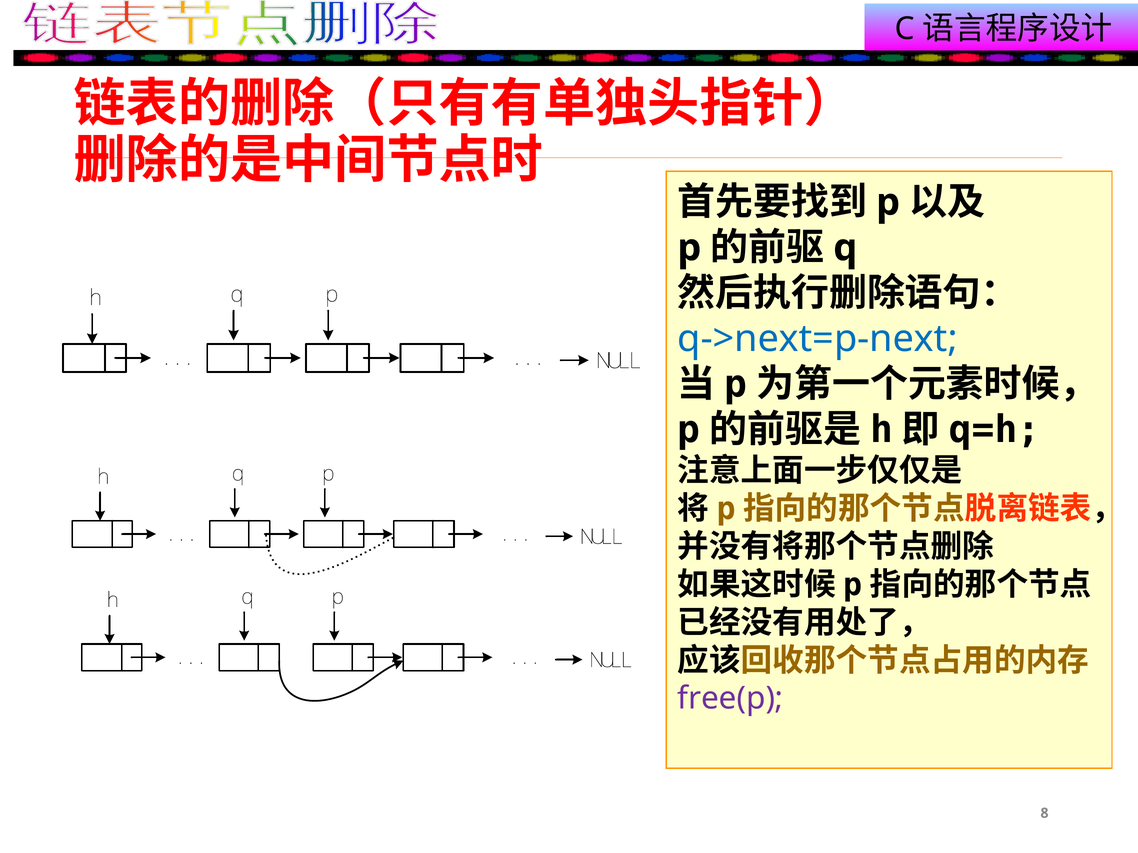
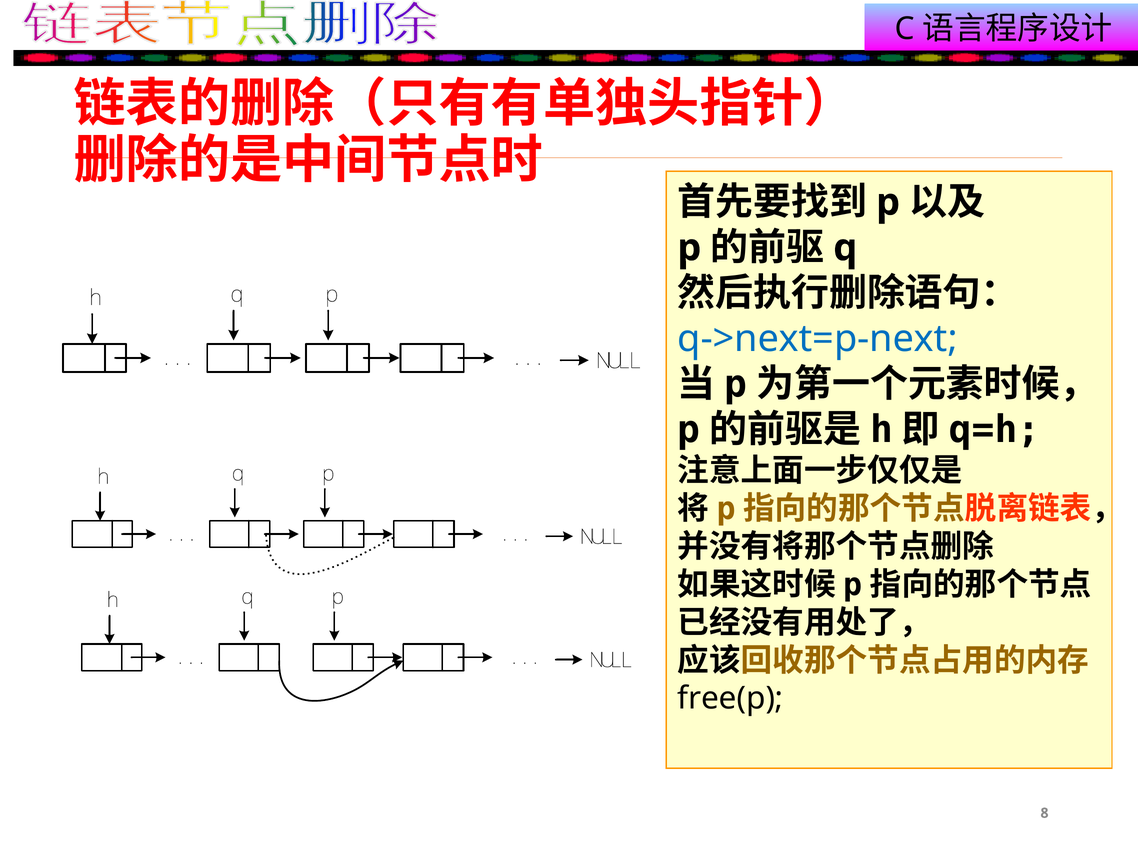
free(p colour: purple -> black
